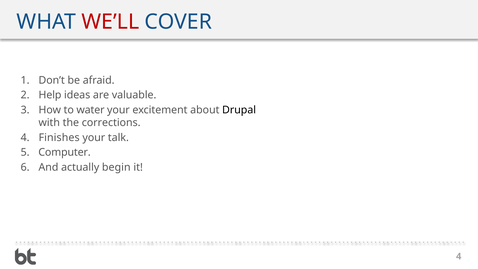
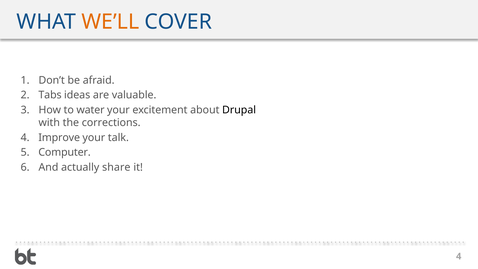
WE’LL colour: red -> orange
Help: Help -> Tabs
Finishes: Finishes -> Improve
begin: begin -> share
